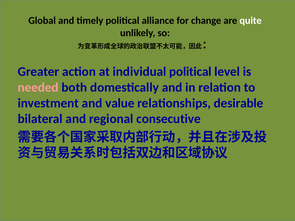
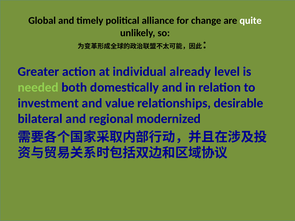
individual political: political -> already
needed colour: pink -> light green
consecutive: consecutive -> modernized
